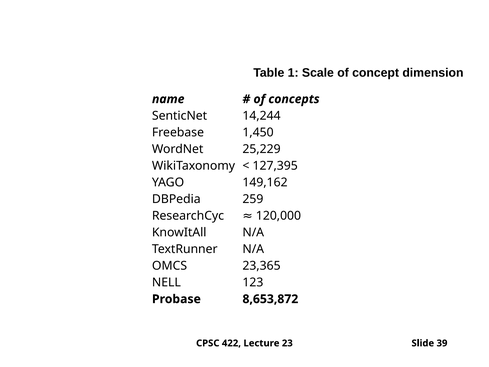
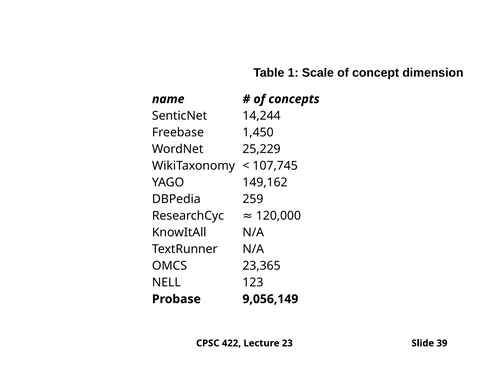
127,395: 127,395 -> 107,745
8,653,872: 8,653,872 -> 9,056,149
